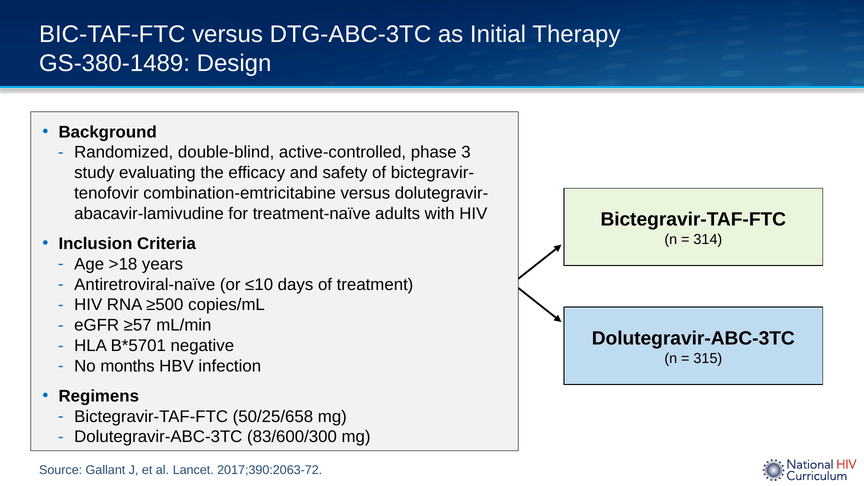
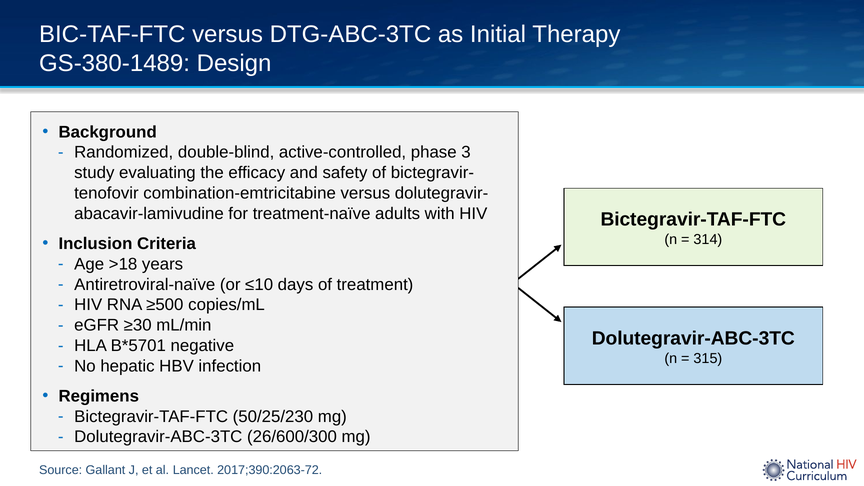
≥57: ≥57 -> ≥30
months: months -> hepatic
50/25/658: 50/25/658 -> 50/25/230
83/600/300: 83/600/300 -> 26/600/300
